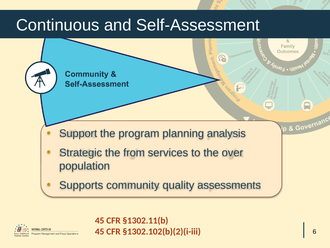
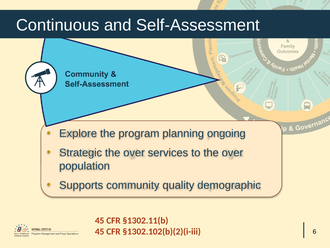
Support: Support -> Explore
analysis: analysis -> ongoing
from at (134, 152): from -> over
assessments: assessments -> demographic
